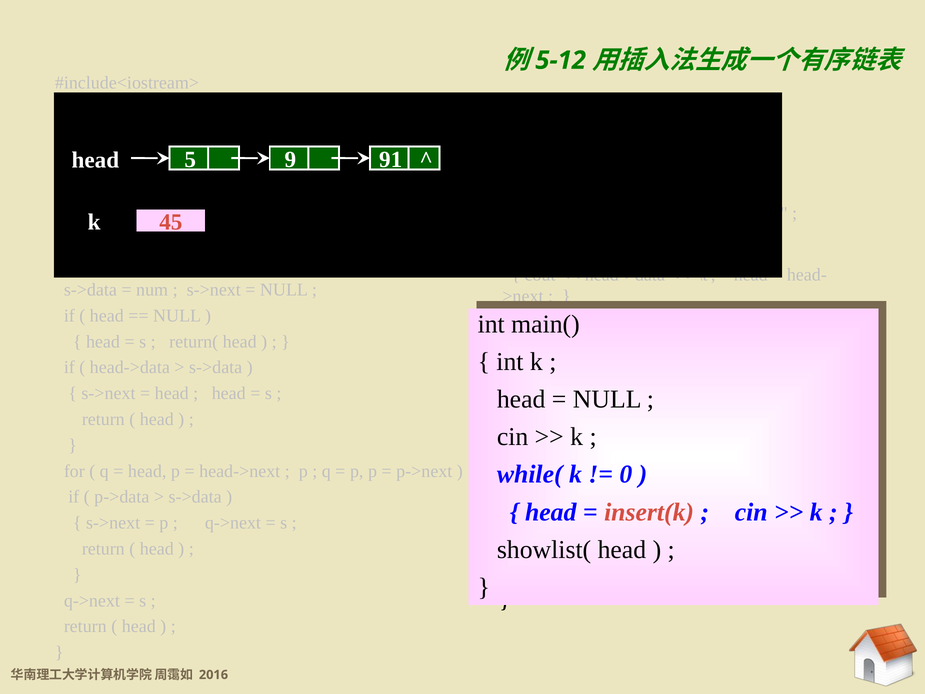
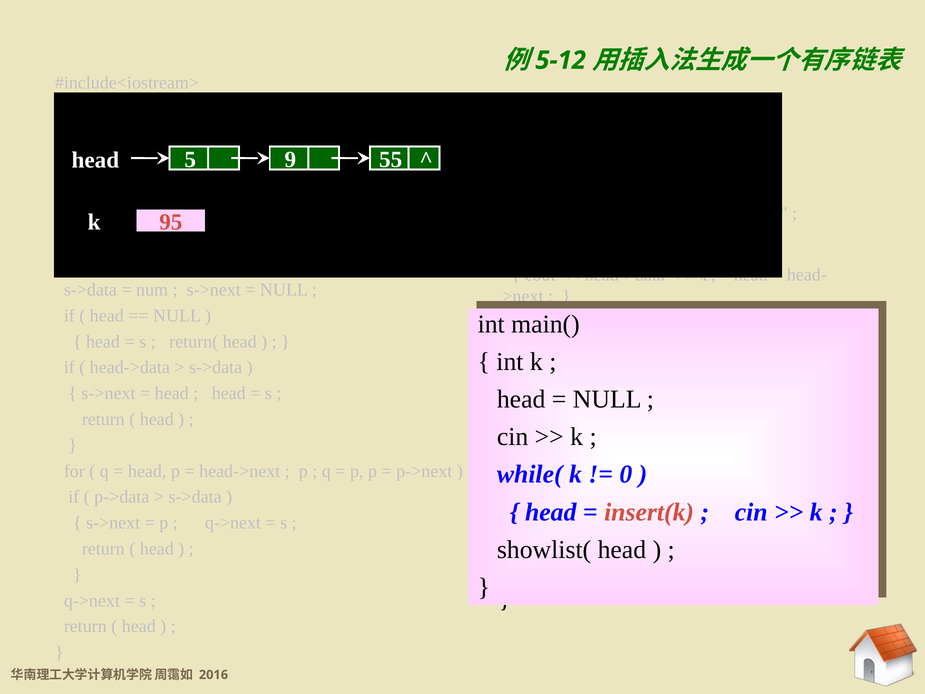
91: 91 -> 55
45: 45 -> 95
